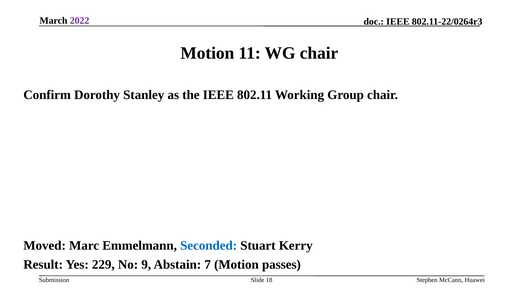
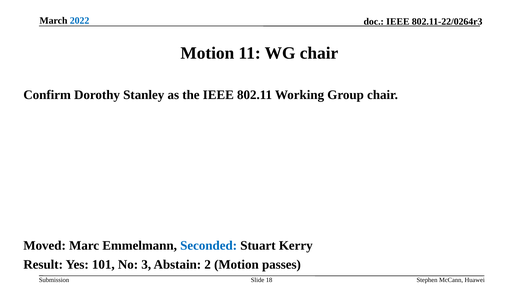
2022 colour: purple -> blue
229: 229 -> 101
9: 9 -> 3
7: 7 -> 2
